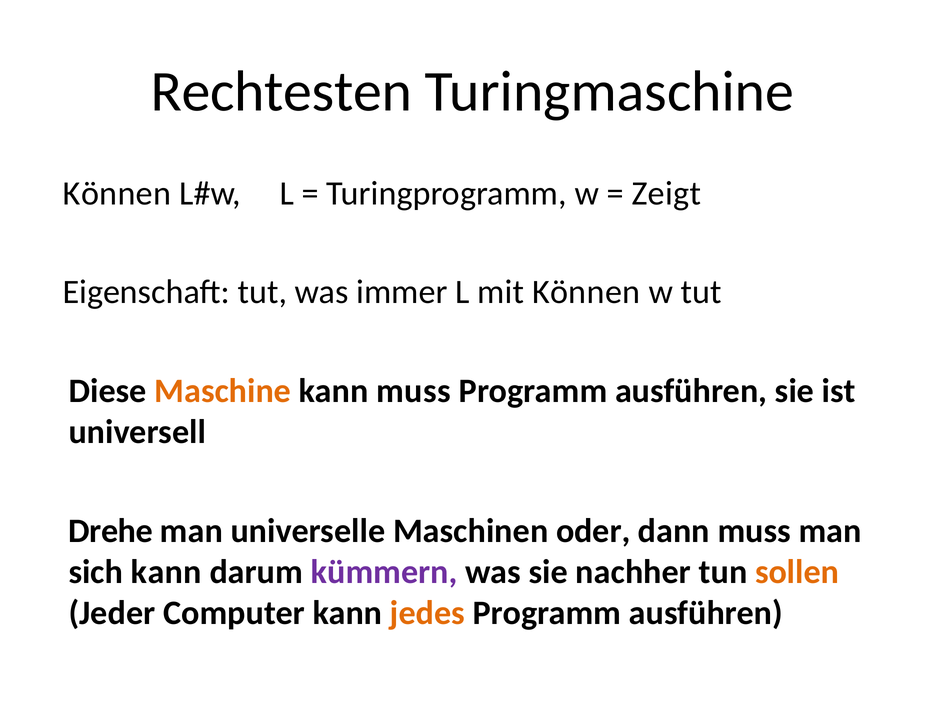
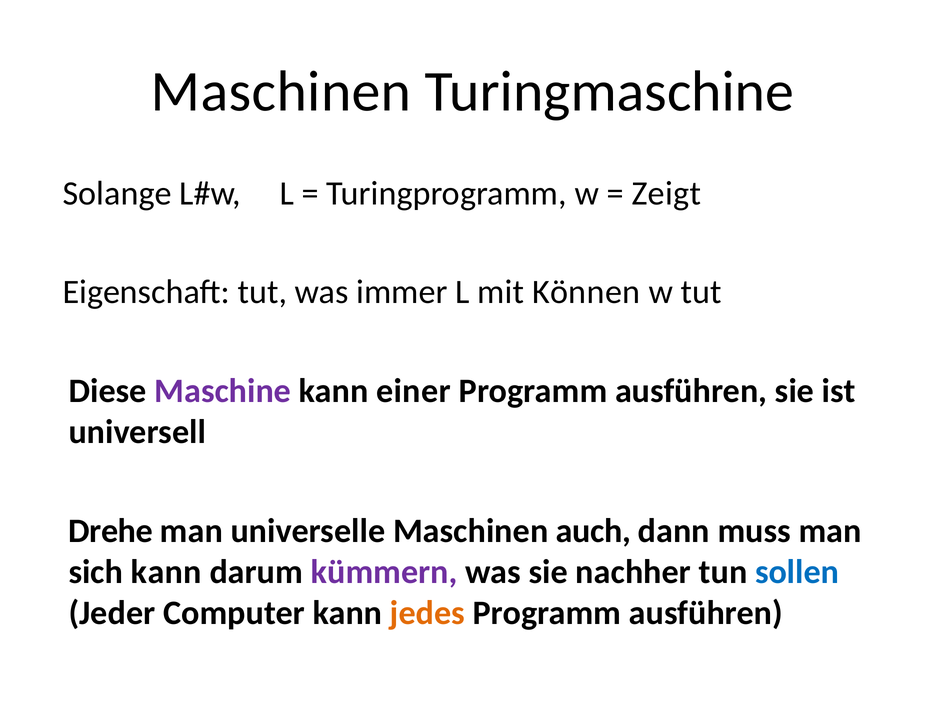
Rechtesten at (281, 92): Rechtesten -> Maschinen
Können at (117, 193): Können -> Solange
Maschine colour: orange -> purple
kann muss: muss -> einer
oder: oder -> auch
sollen colour: orange -> blue
